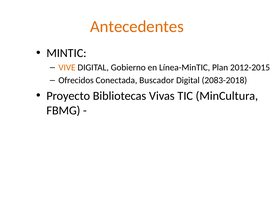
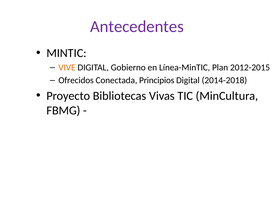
Antecedentes colour: orange -> purple
Buscador: Buscador -> Principios
2083-2018: 2083-2018 -> 2014-2018
